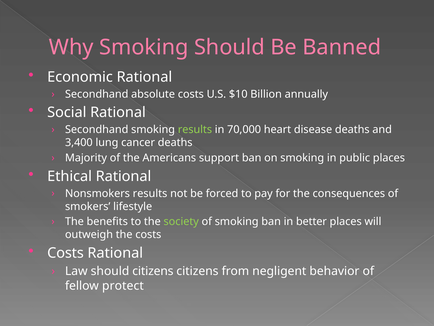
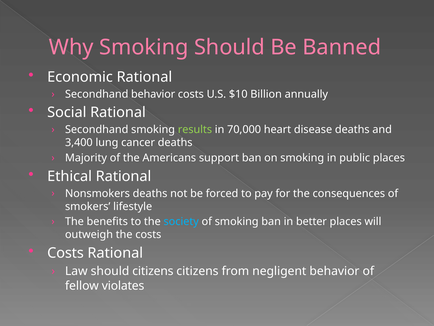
Secondhand absolute: absolute -> behavior
Nonsmokers results: results -> deaths
society colour: light green -> light blue
protect: protect -> violates
